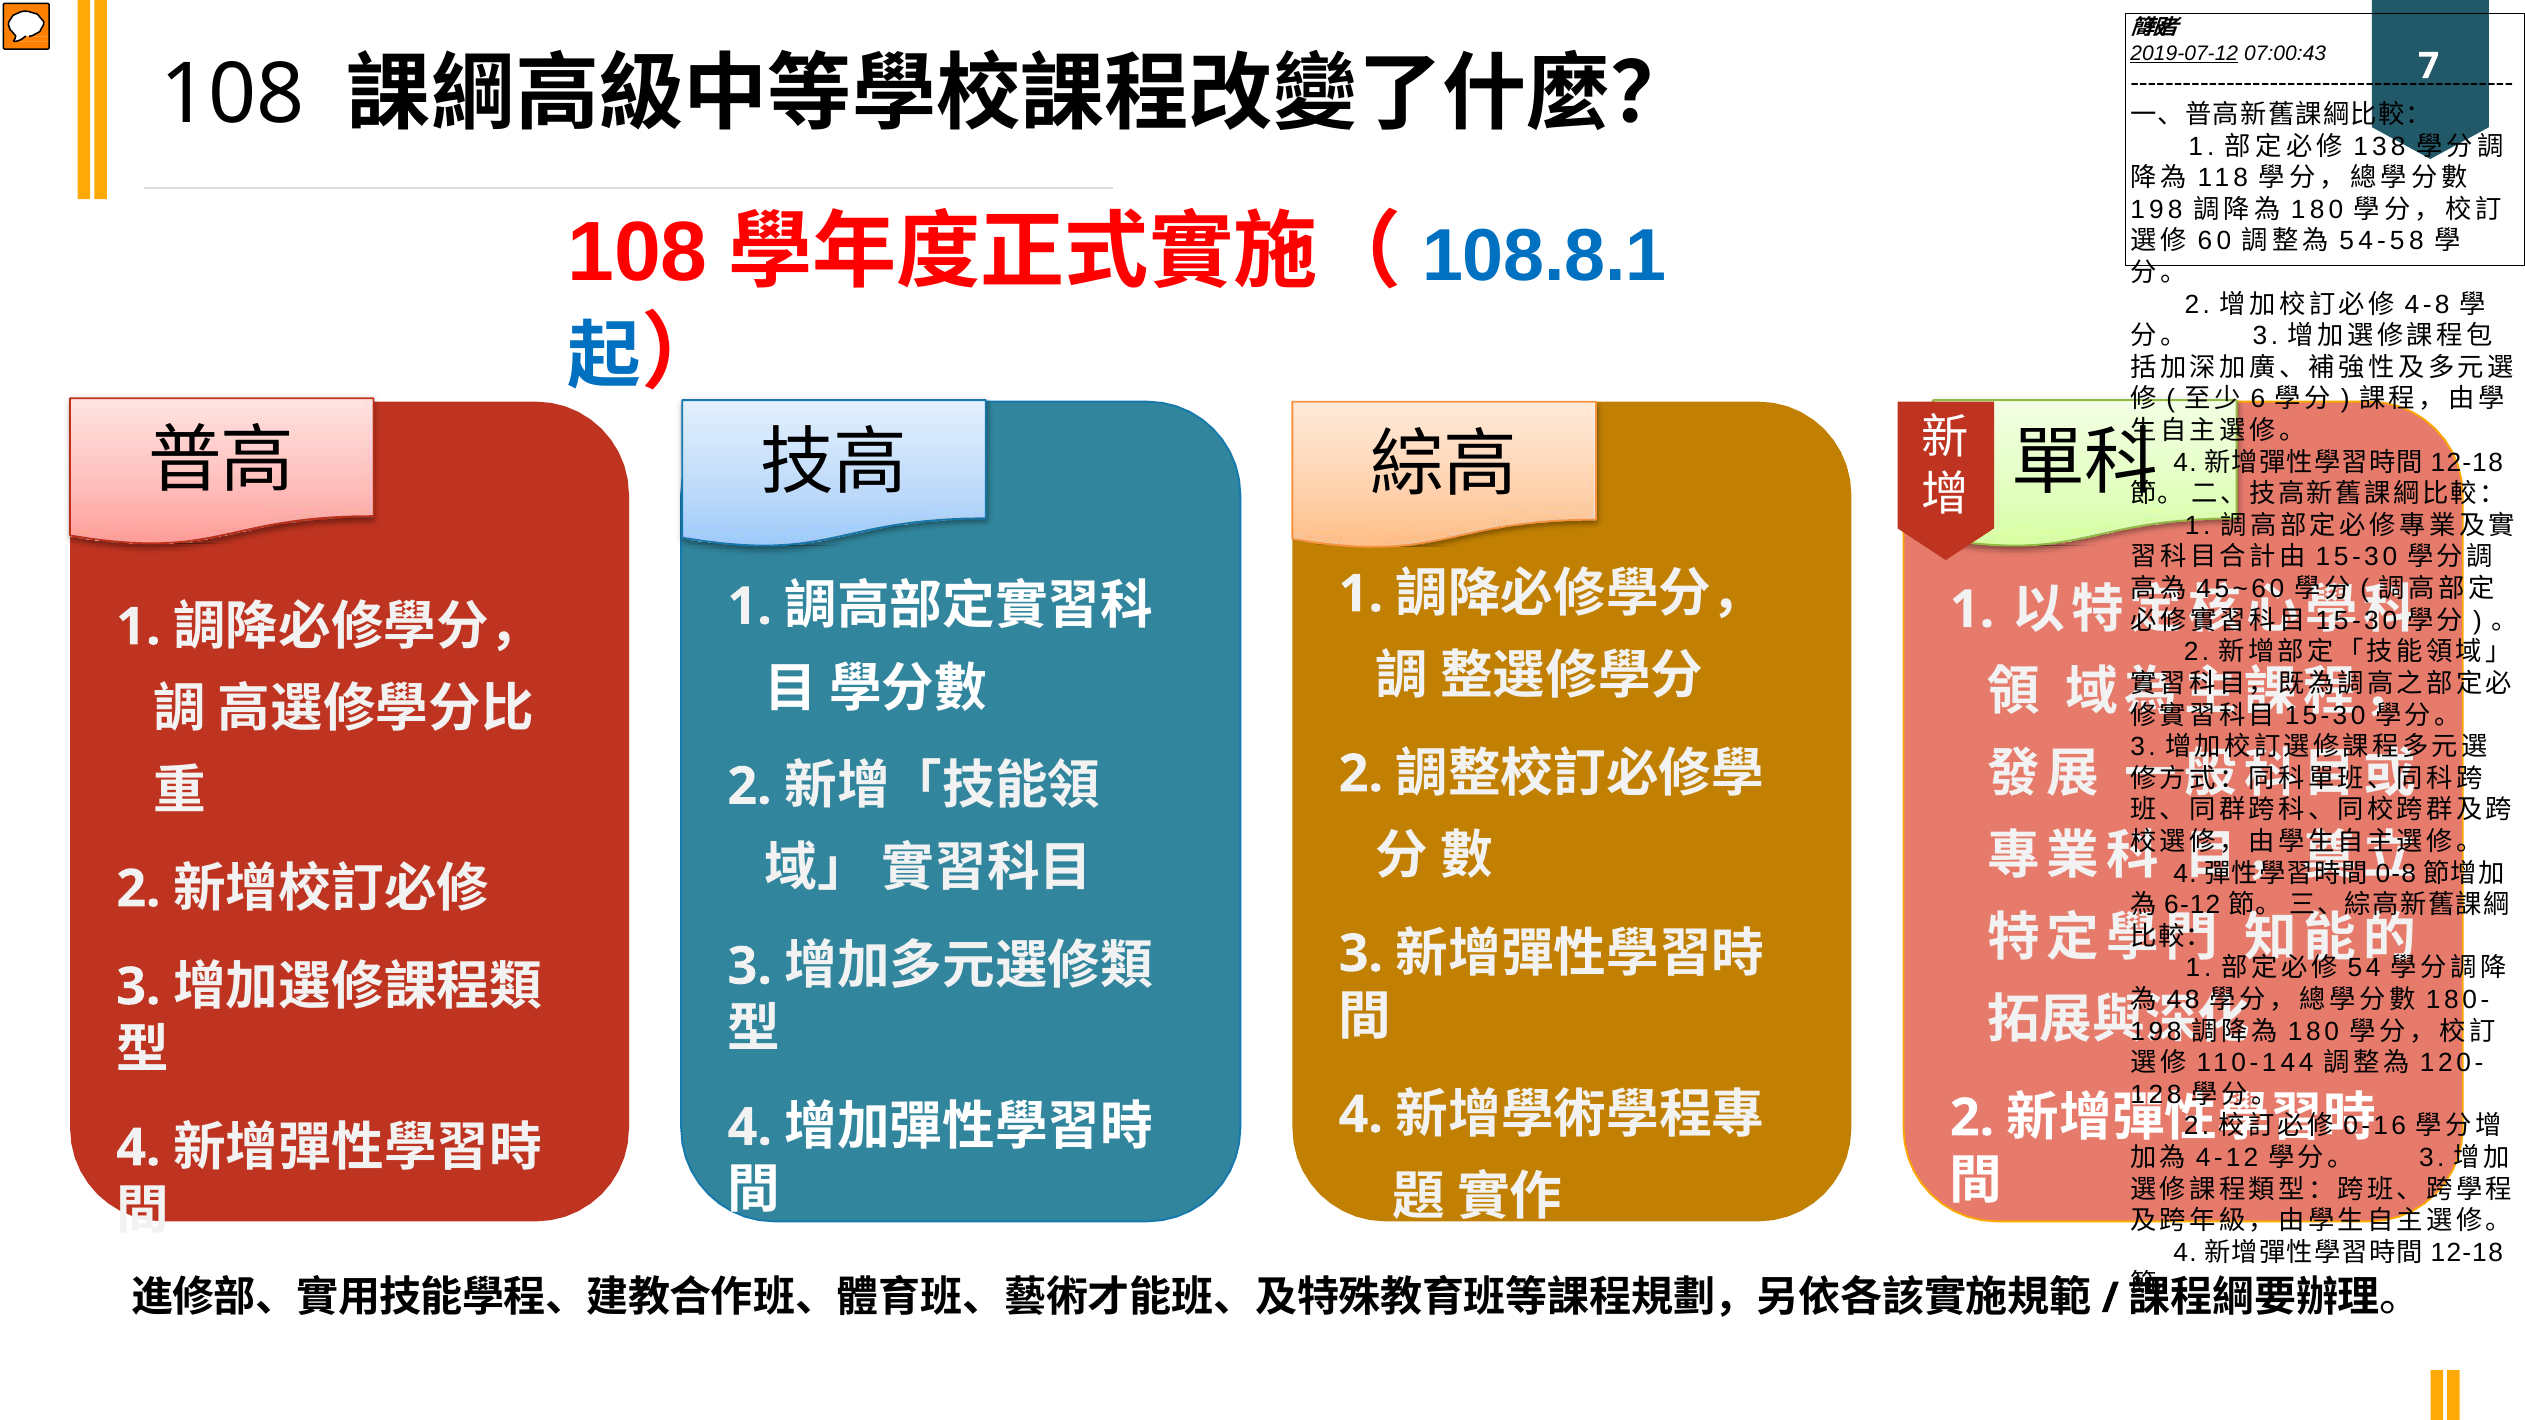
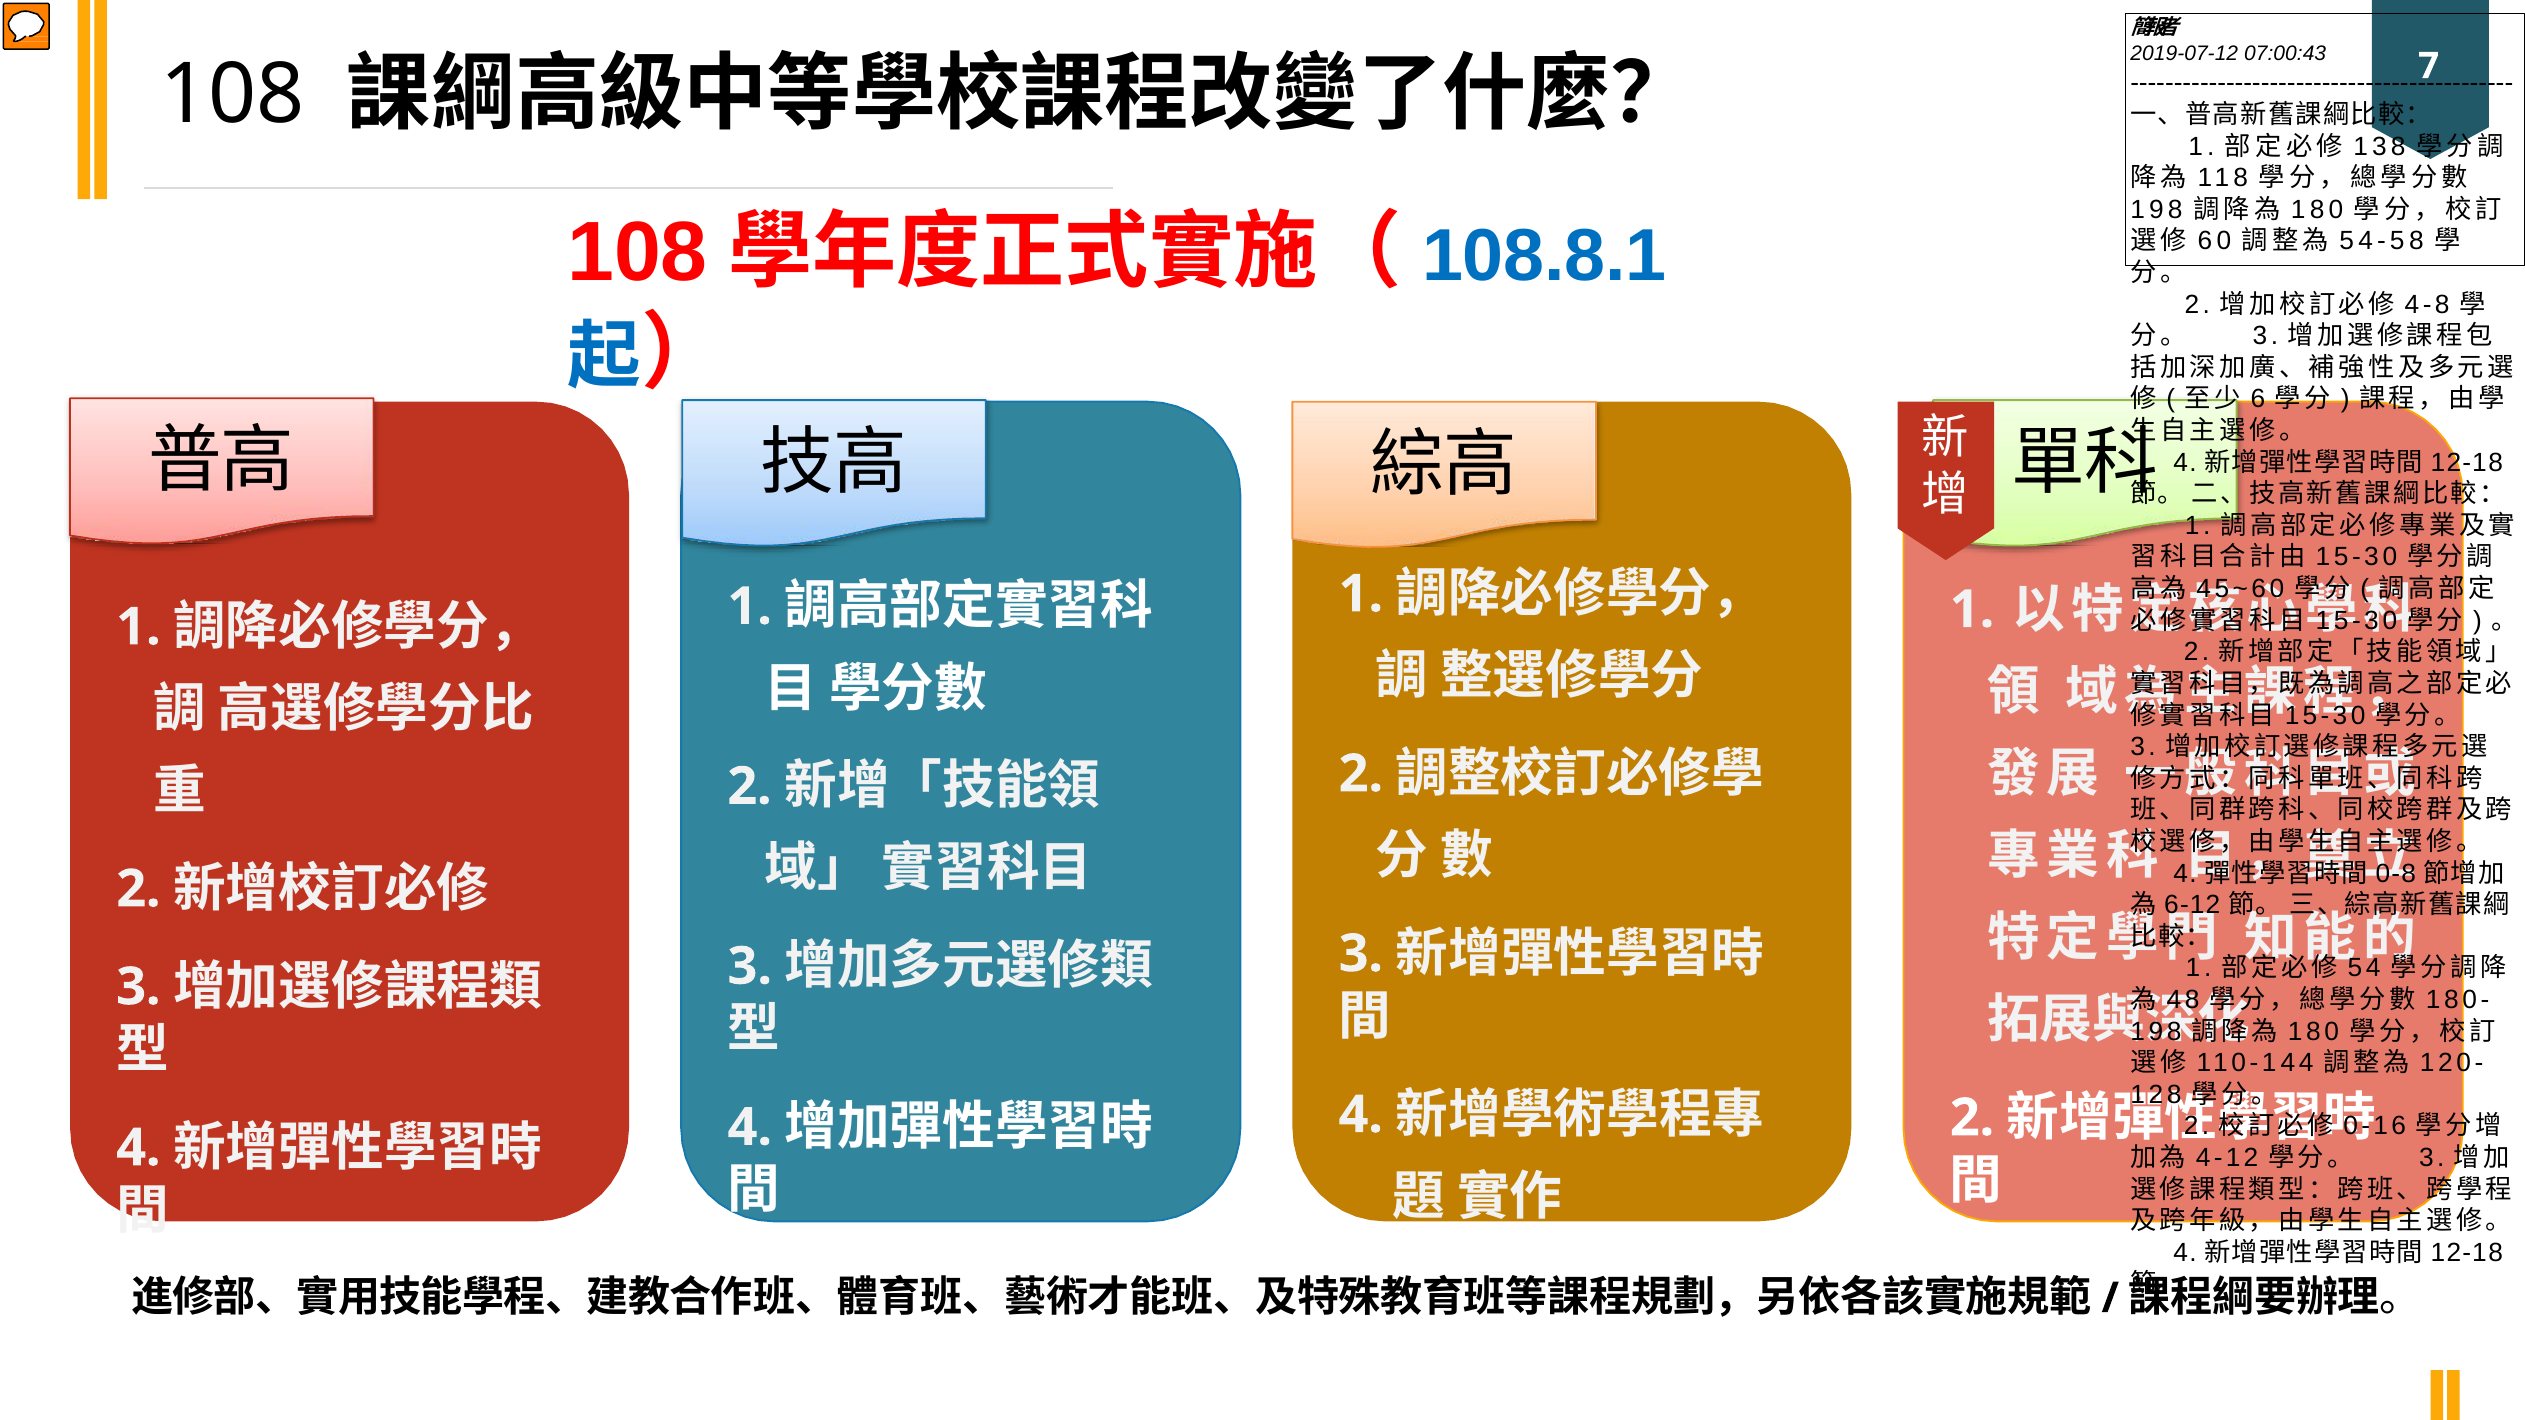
2019-07-12 underline: present -> none
